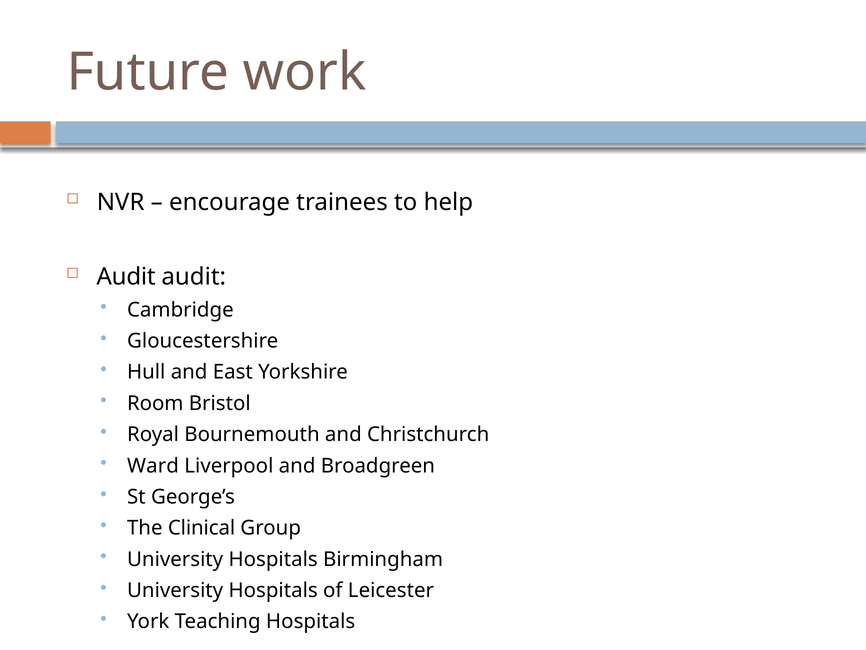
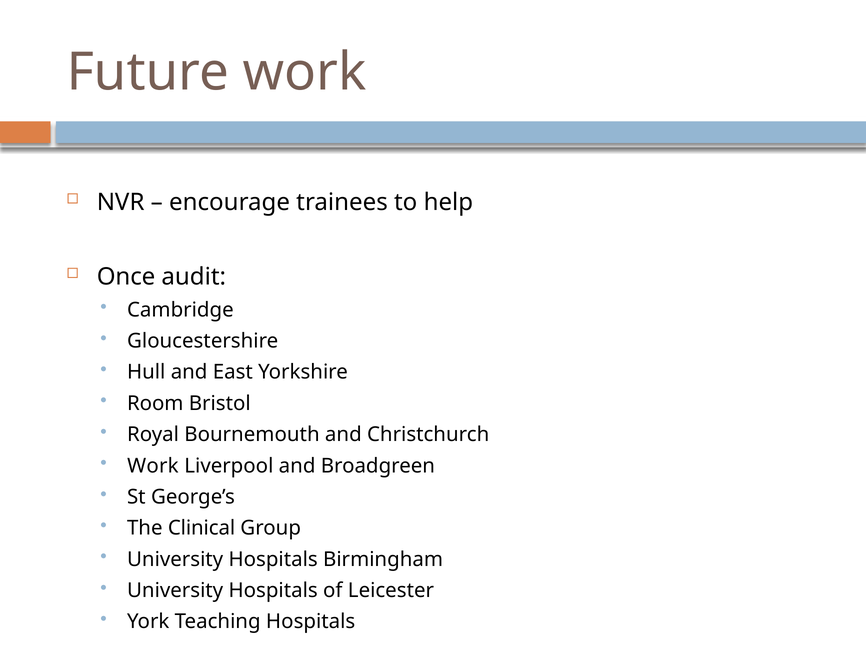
Audit at (126, 277): Audit -> Once
Ward at (153, 465): Ward -> Work
